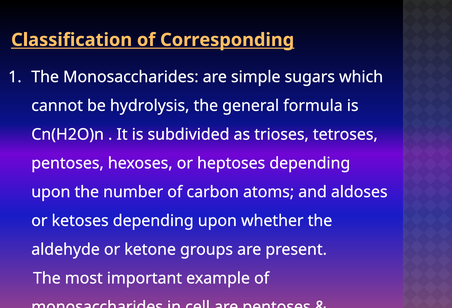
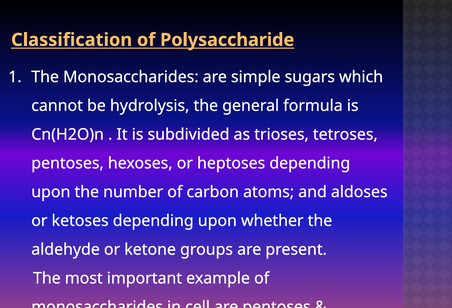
Corresponding: Corresponding -> Polysaccharide
